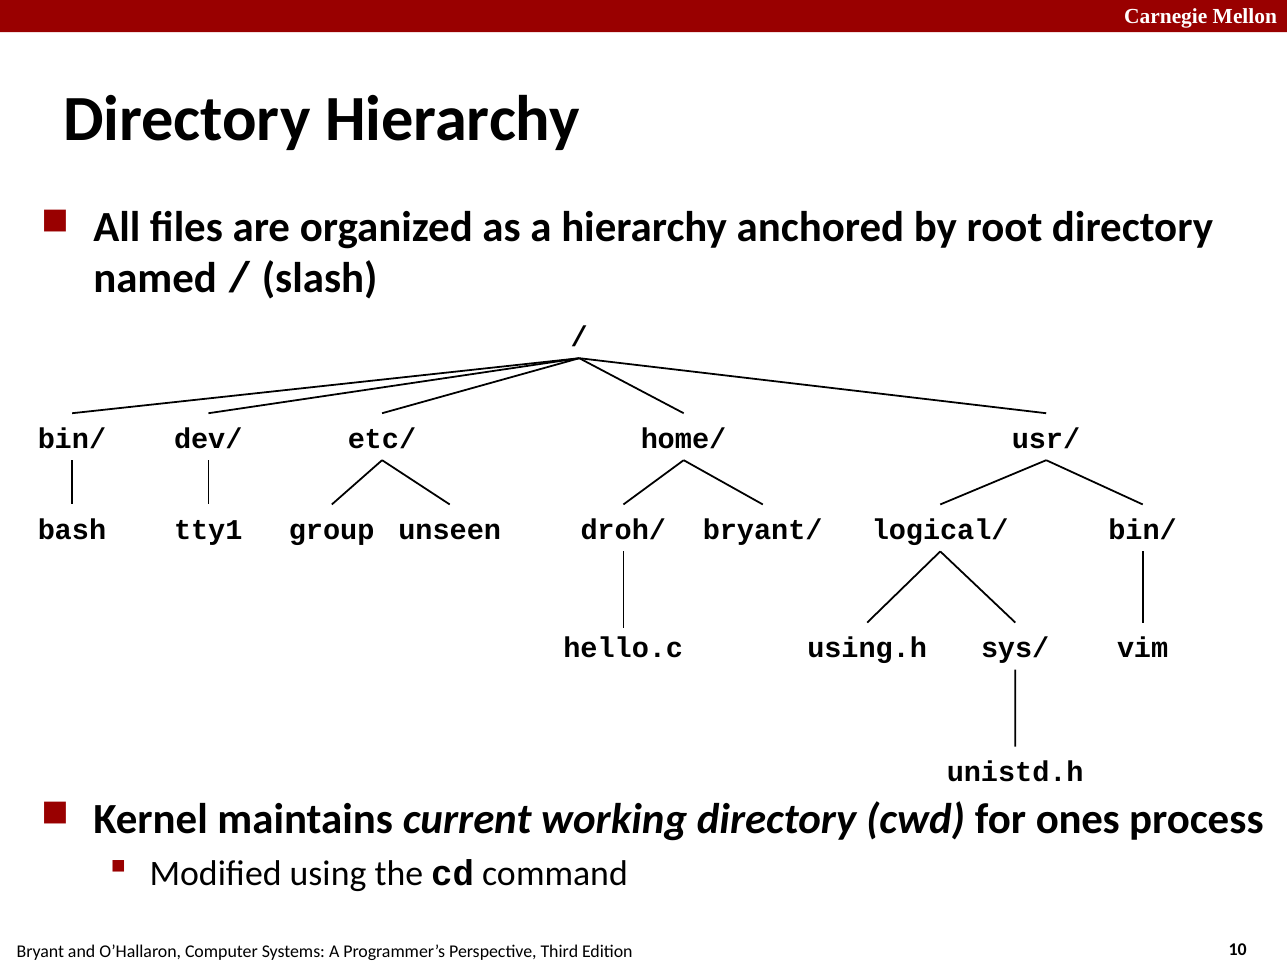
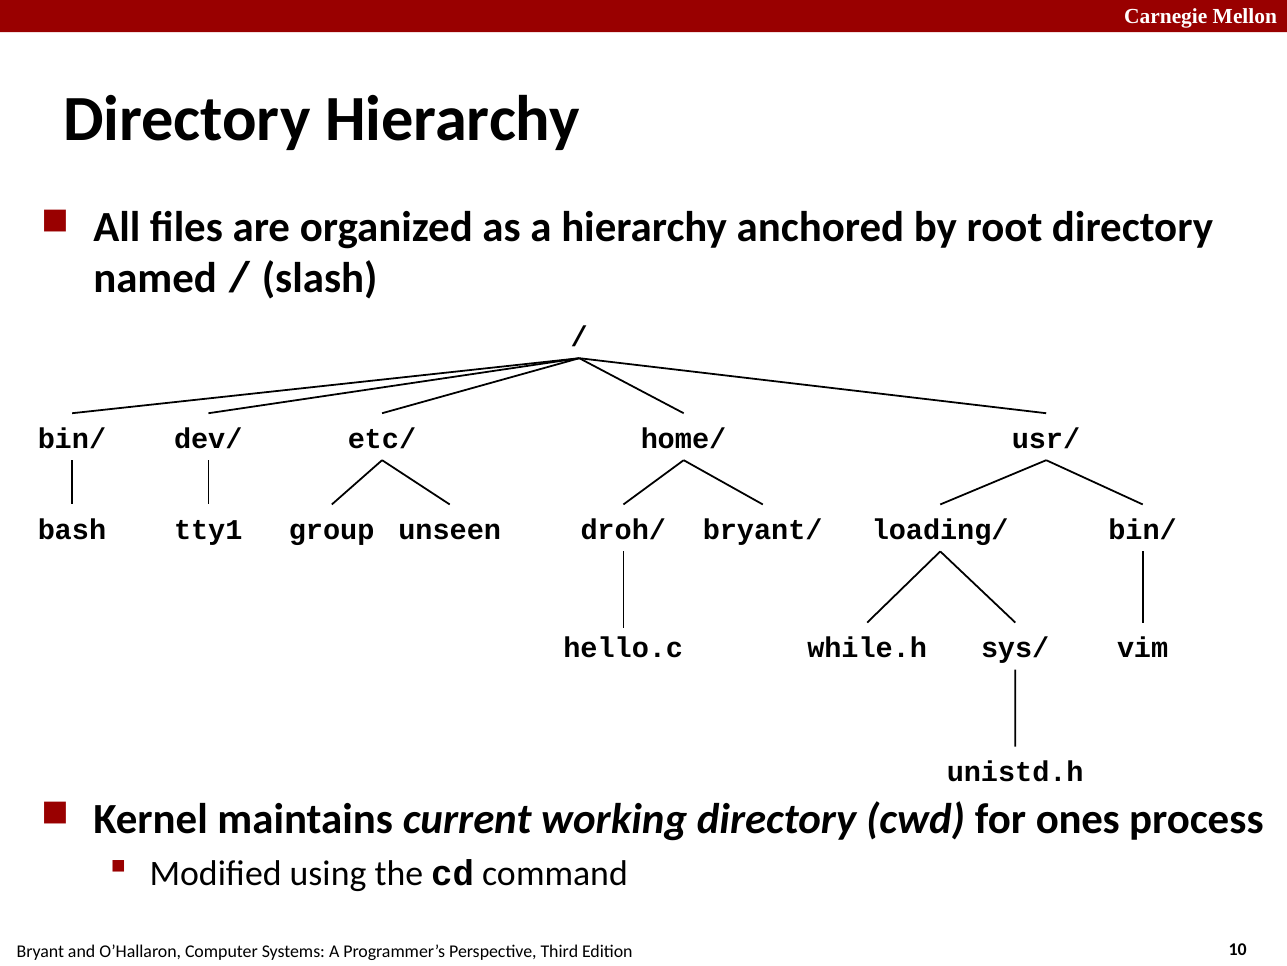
logical/: logical/ -> loading/
using.h: using.h -> while.h
